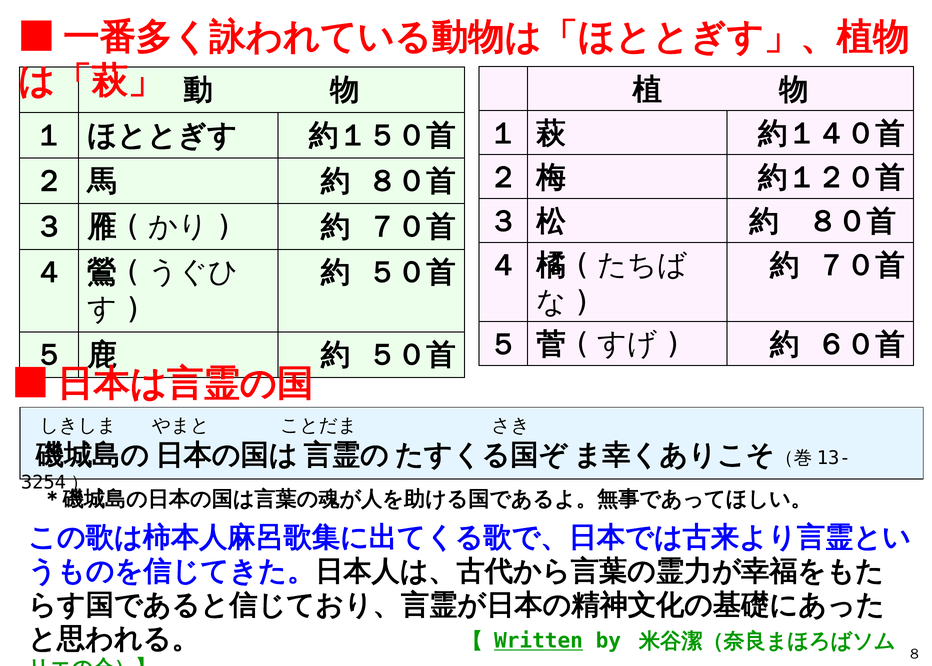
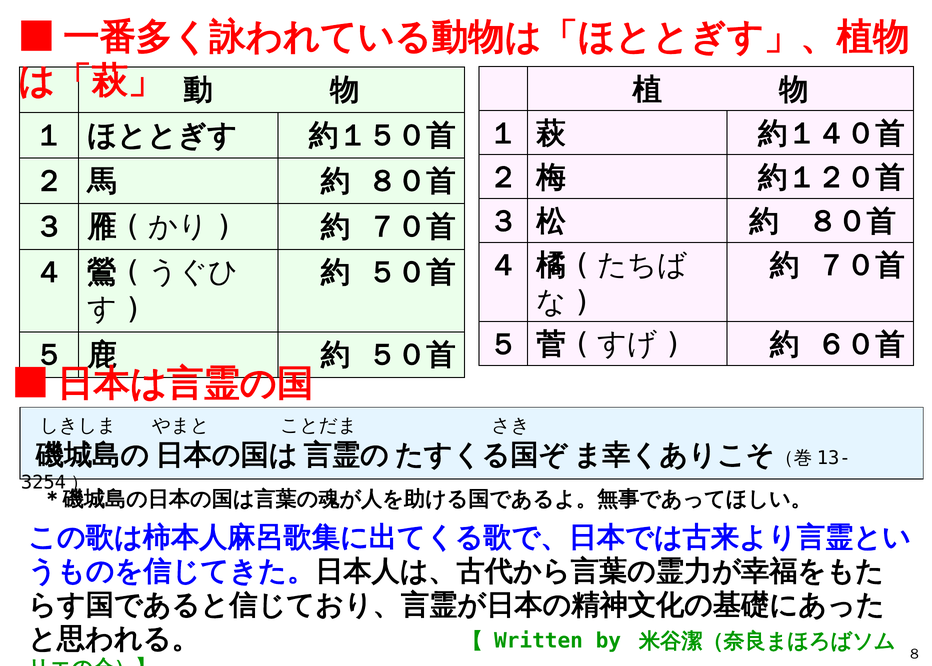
Written underline: present -> none
